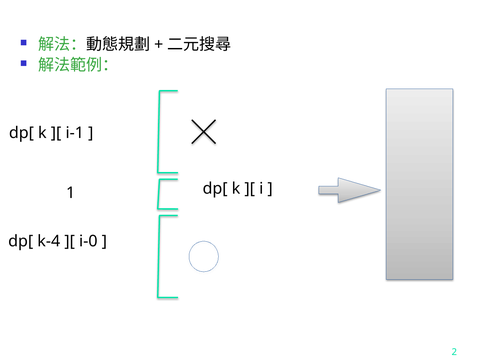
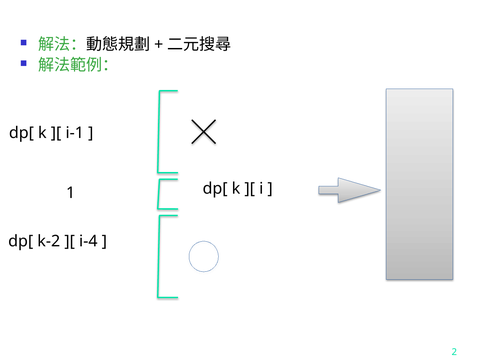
k-4: k-4 -> k-2
i-0: i-0 -> i-4
